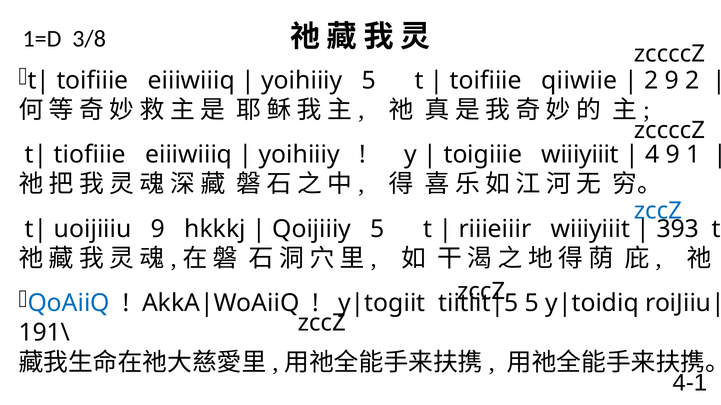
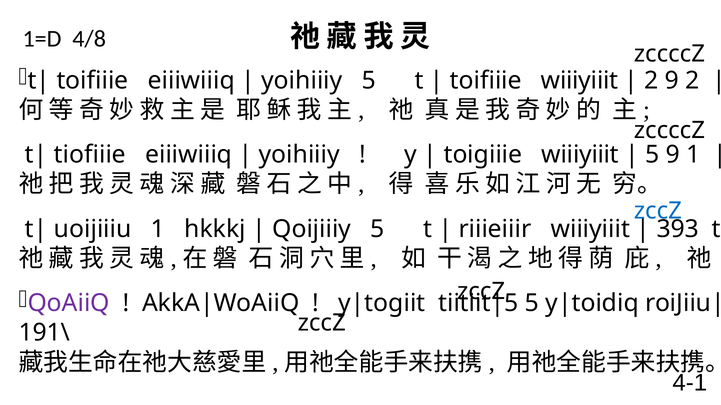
3/8: 3/8 -> 4/8
toifiiie qiiwiie: qiiwiie -> wiiiyiiit
4 at (652, 155): 4 -> 5
uoijiiiu 9: 9 -> 1
QoAiiQ colour: blue -> purple
